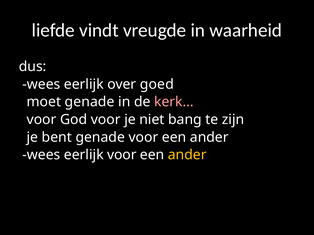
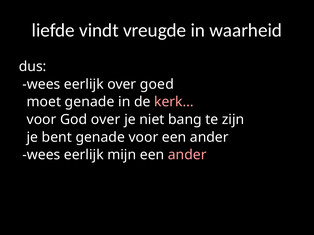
God voor: voor -> over
eerlijk voor: voor -> mijn
ander at (187, 155) colour: yellow -> pink
